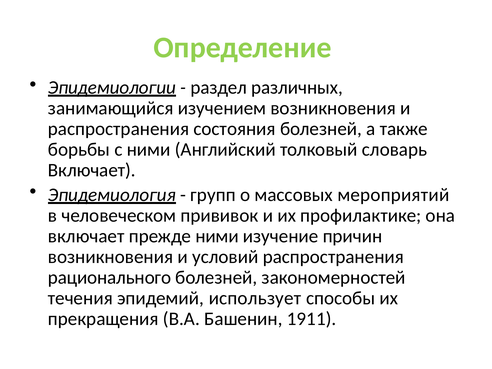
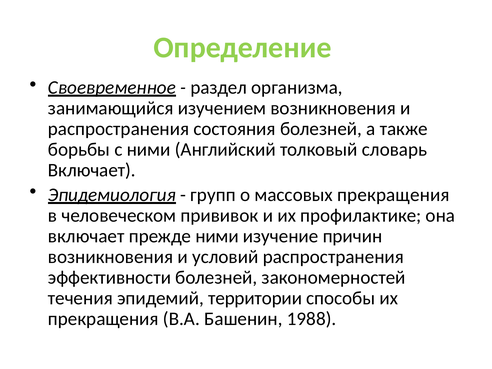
Эпидемиологии: Эпидемиологии -> Своевременное
различных: различных -> организма
массовых мероприятий: мероприятий -> прекращения
рационального: рационального -> эффективности
использует: использует -> территории
1911: 1911 -> 1988
